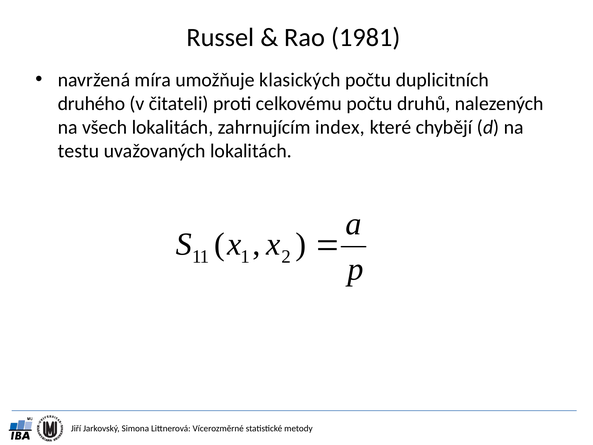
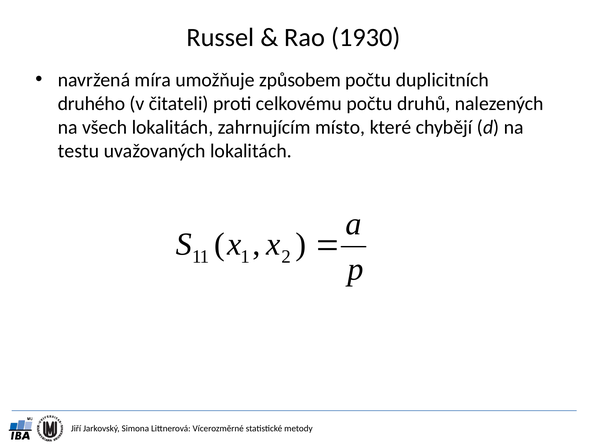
1981: 1981 -> 1930
klasických: klasických -> způsobem
index: index -> místo
